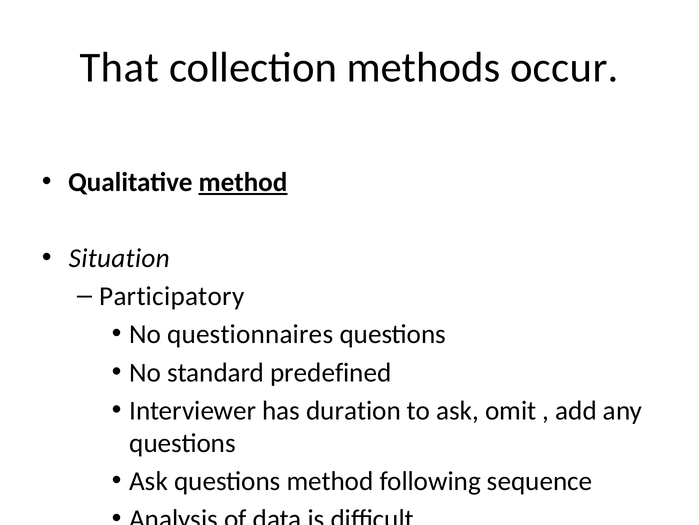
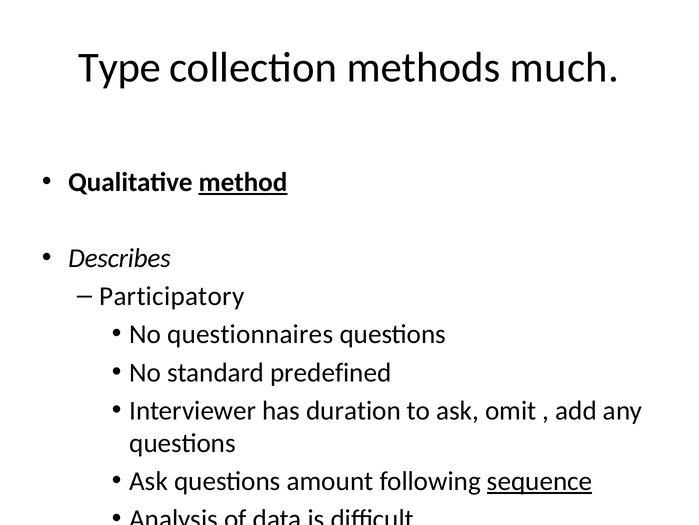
That: That -> Type
occur: occur -> much
Situation: Situation -> Describes
questions method: method -> amount
sequence underline: none -> present
